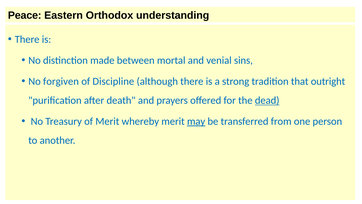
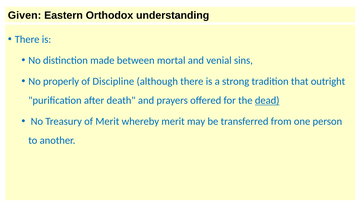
Peace: Peace -> Given
forgiven: forgiven -> properly
may underline: present -> none
